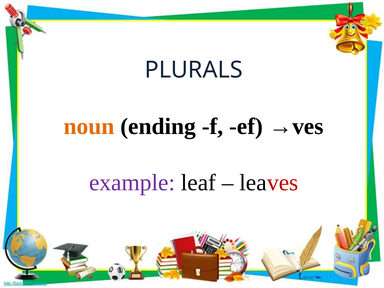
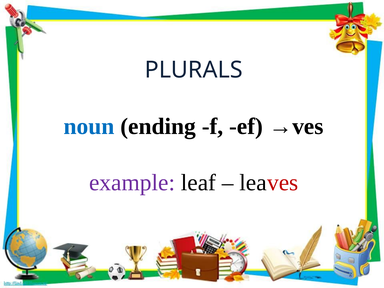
noun colour: orange -> blue
